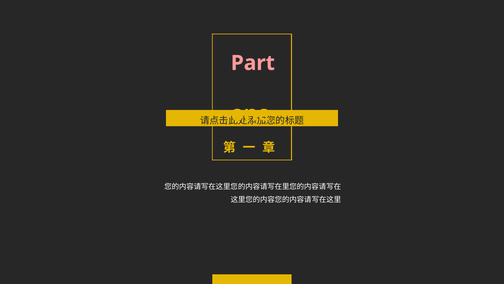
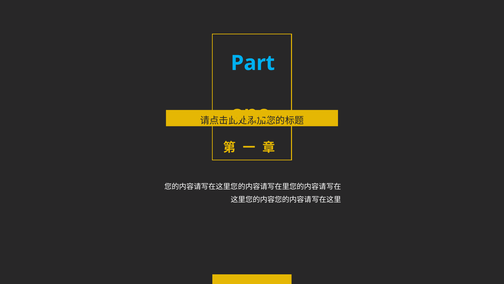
Part colour: pink -> light blue
